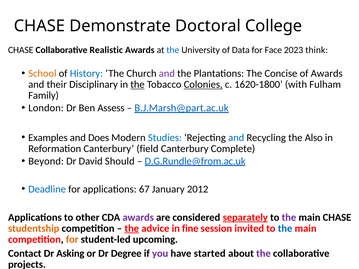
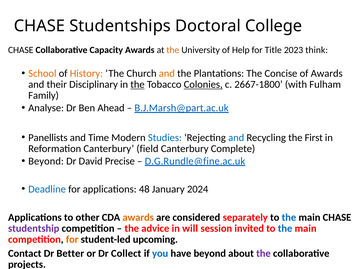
Demonstrate: Demonstrate -> Studentships
Realistic: Realistic -> Capacity
the at (173, 50) colour: blue -> orange
Data: Data -> Help
Face: Face -> Title
History colour: blue -> orange
and at (167, 74) colour: purple -> orange
1620-1800: 1620-1800 -> 2667-1800
London: London -> Analyse
Assess: Assess -> Ahead
Examples: Examples -> Panellists
Does: Does -> Time
Also: Also -> First
Should: Should -> Precise
D.G.Rundle@from.ac.uk: D.G.Rundle@from.ac.uk -> D.G.Rundle@fine.ac.uk
67: 67 -> 48
2012: 2012 -> 2024
awards at (138, 218) colour: purple -> orange
separately underline: present -> none
the at (289, 218) colour: purple -> blue
studentship colour: orange -> purple
the at (132, 229) underline: present -> none
fine: fine -> will
Asking: Asking -> Better
Degree: Degree -> Collect
you colour: purple -> blue
have started: started -> beyond
